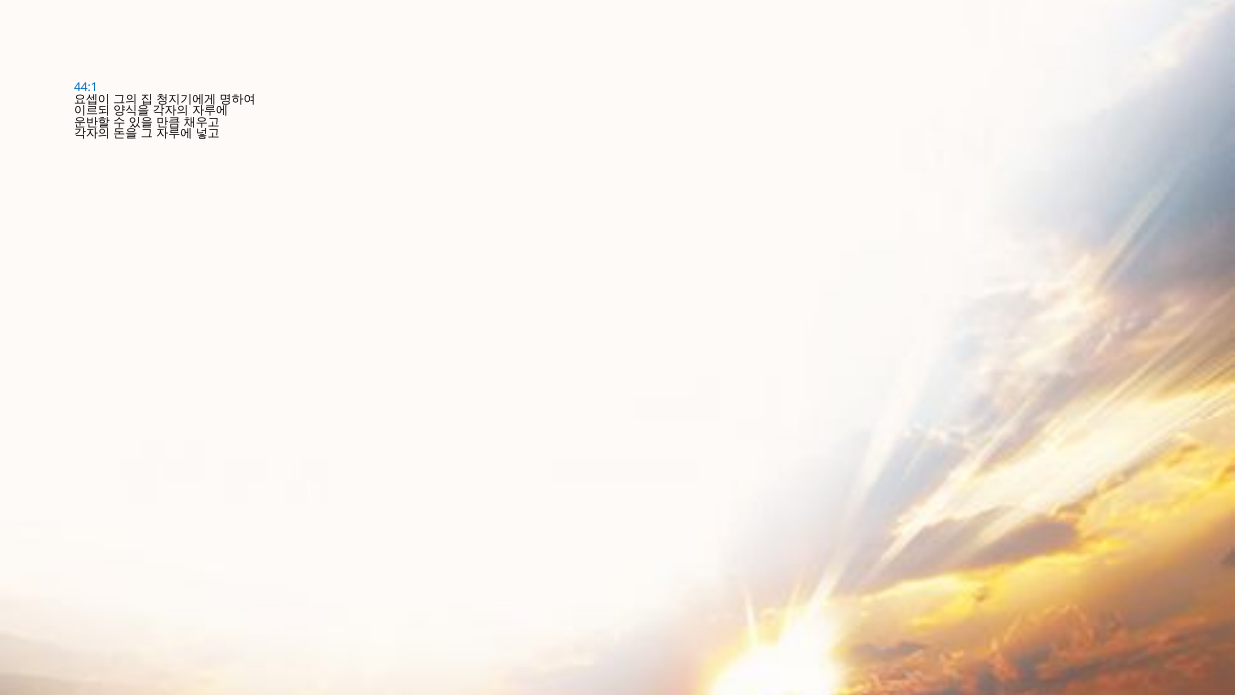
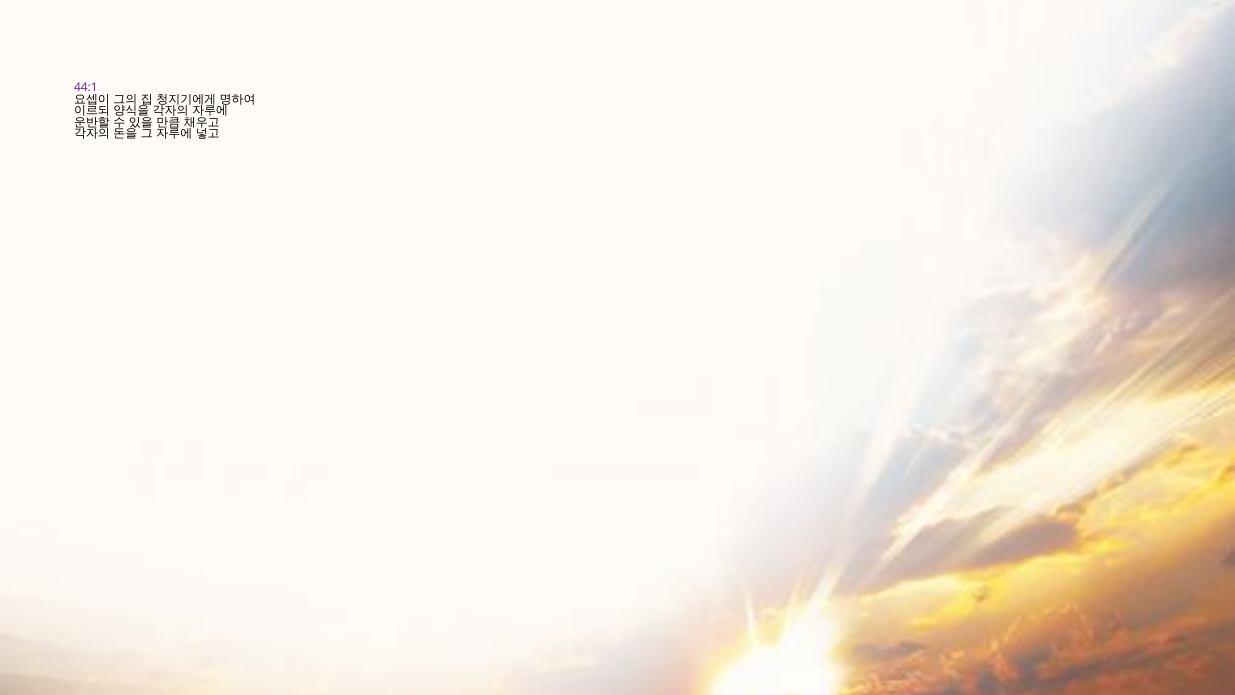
44:1 colour: blue -> purple
